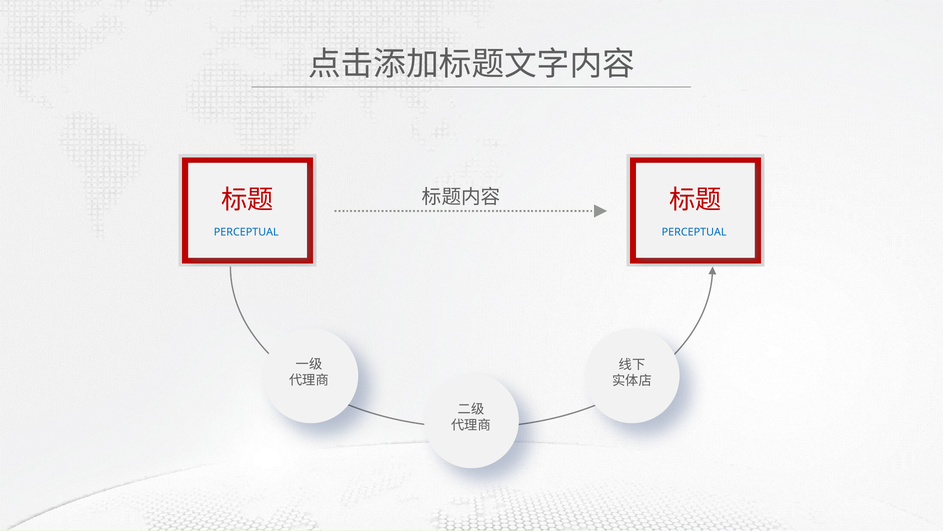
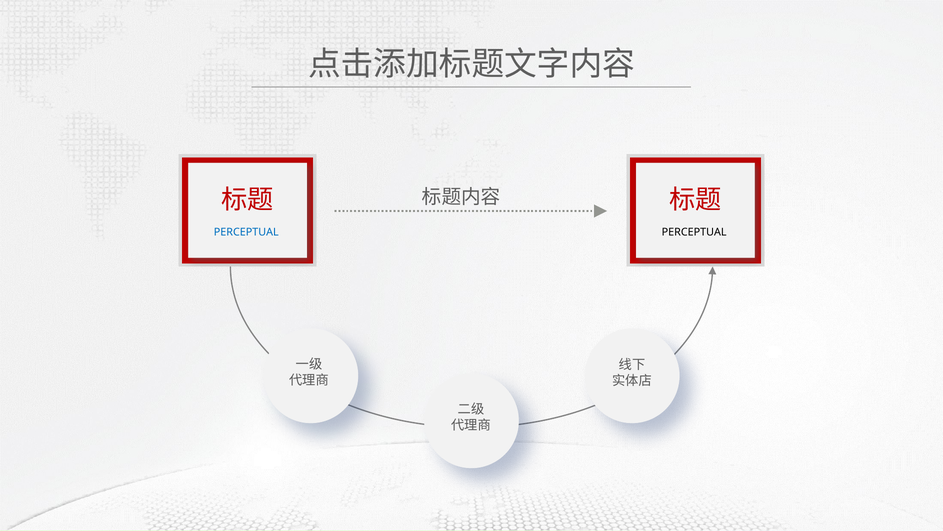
PERCEPTUAL at (694, 232) colour: blue -> black
